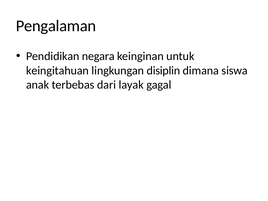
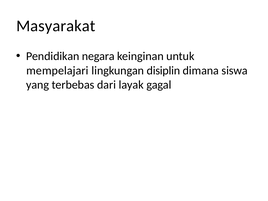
Pengalaman: Pengalaman -> Masyarakat
keingitahuan: keingitahuan -> mempelajari
anak: anak -> yang
